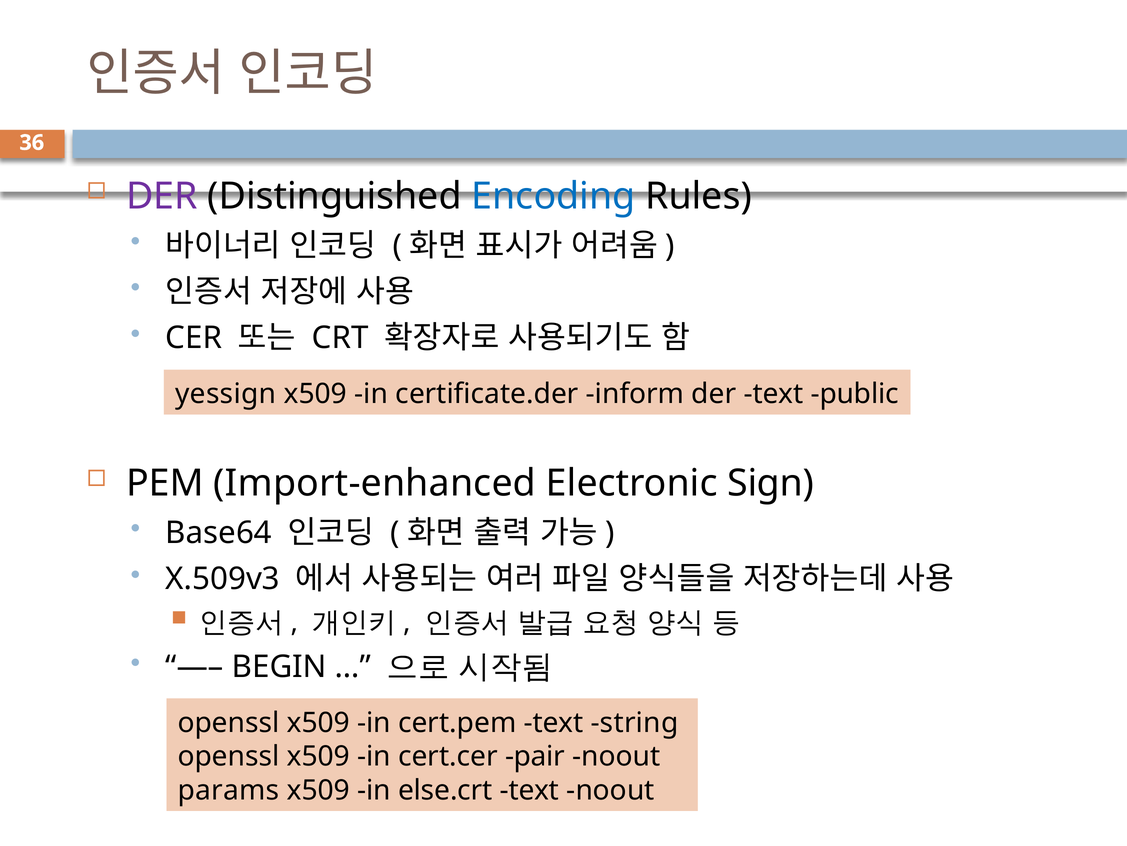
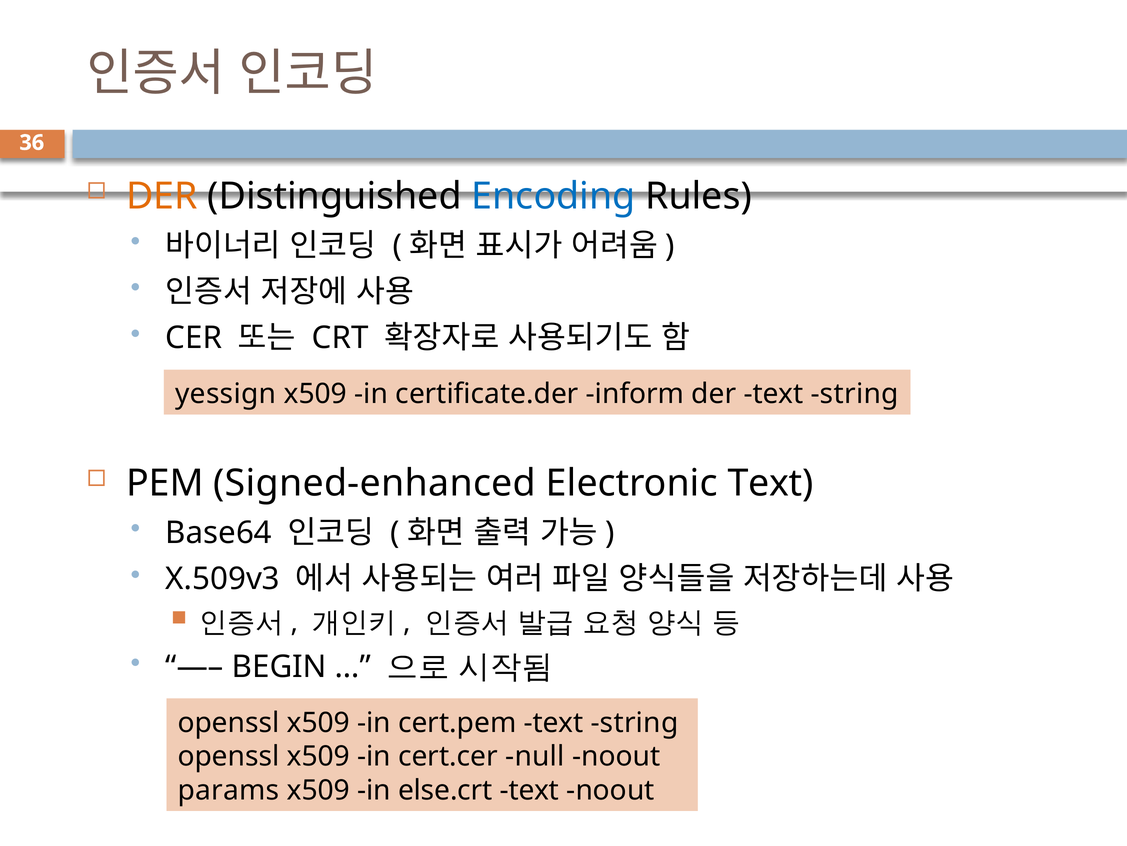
DER at (162, 196) colour: purple -> orange
der text public: public -> string
Import-enhanced: Import-enhanced -> Signed-enhanced
Electronic Sign: Sign -> Text
pair: pair -> null
